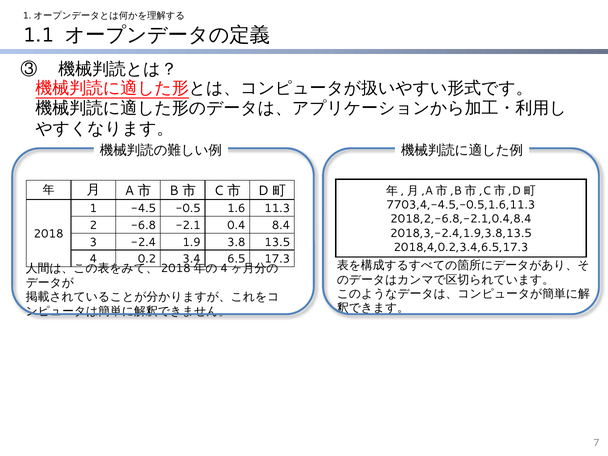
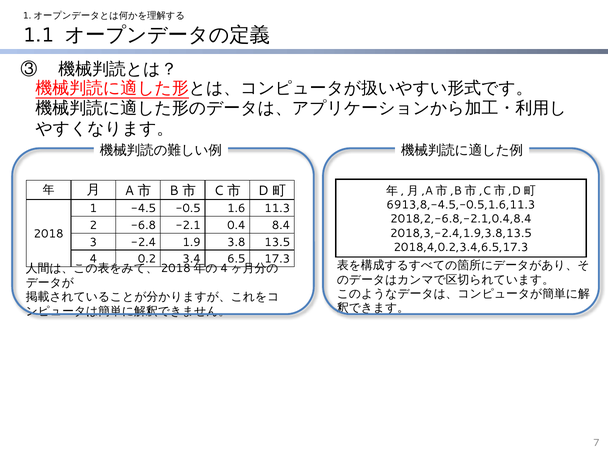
7703,4,-4.5,-0.5,1.6,11.3: 7703,4,-4.5,-0.5,1.6,11.3 -> 6913,8,-4.5,-0.5,1.6,11.3
